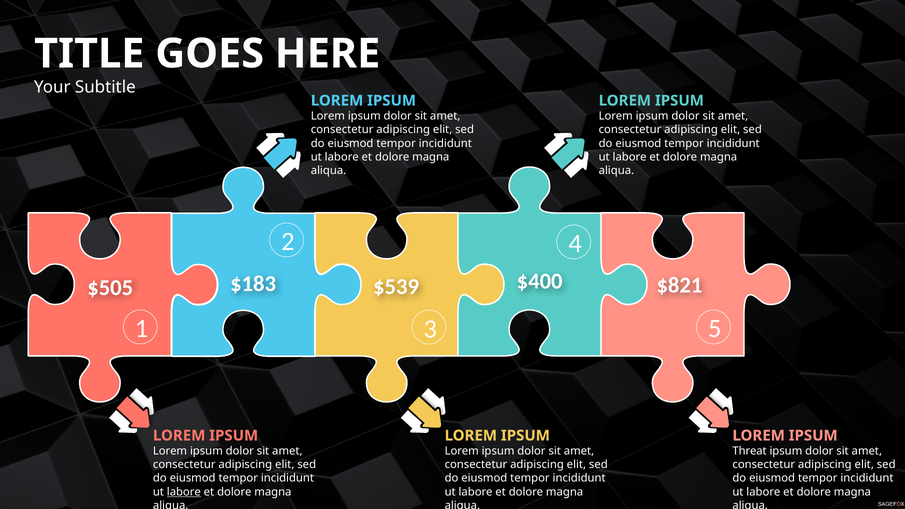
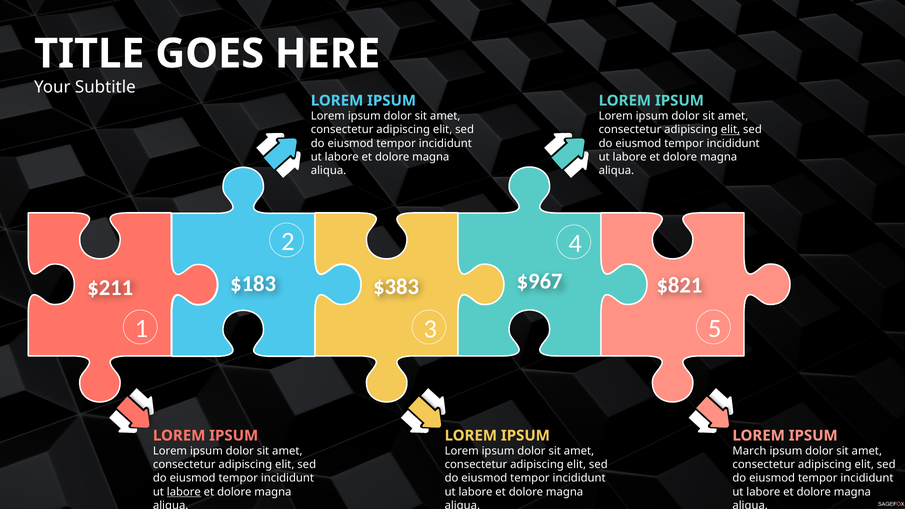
elit at (730, 130) underline: none -> present
$400: $400 -> $967
$539: $539 -> $383
$505: $505 -> $211
Threat: Threat -> March
